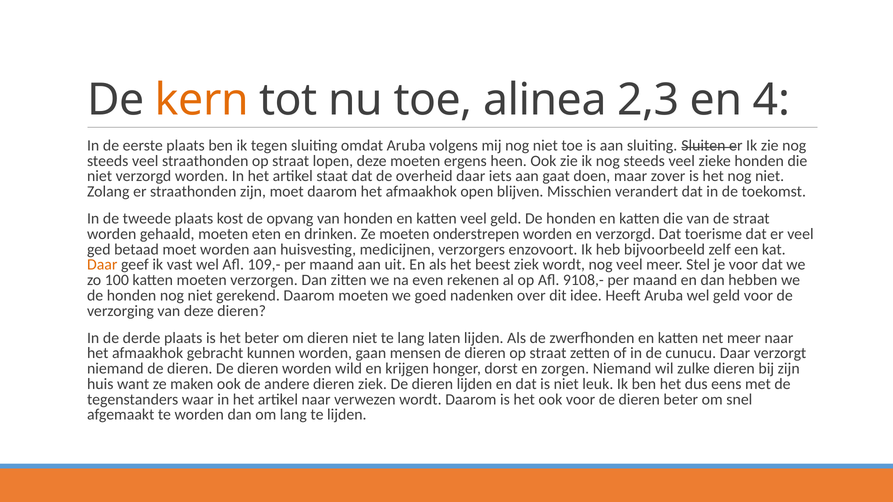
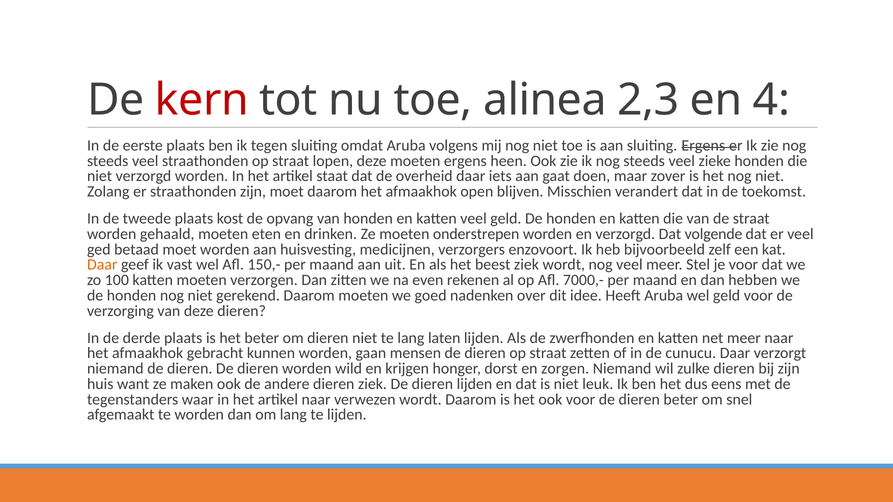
kern colour: orange -> red
sluiting Sluiten: Sluiten -> Ergens
toerisme: toerisme -> volgende
109,-: 109,- -> 150,-
9108,-: 9108,- -> 7000,-
